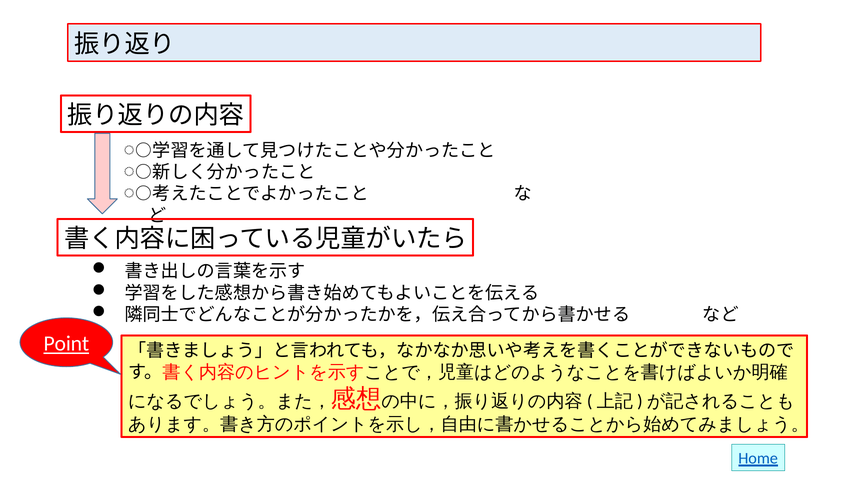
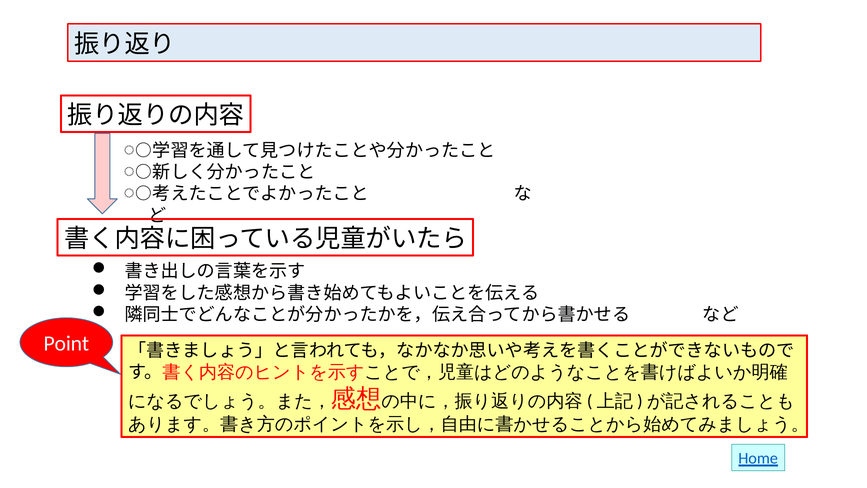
Point underline: present -> none
